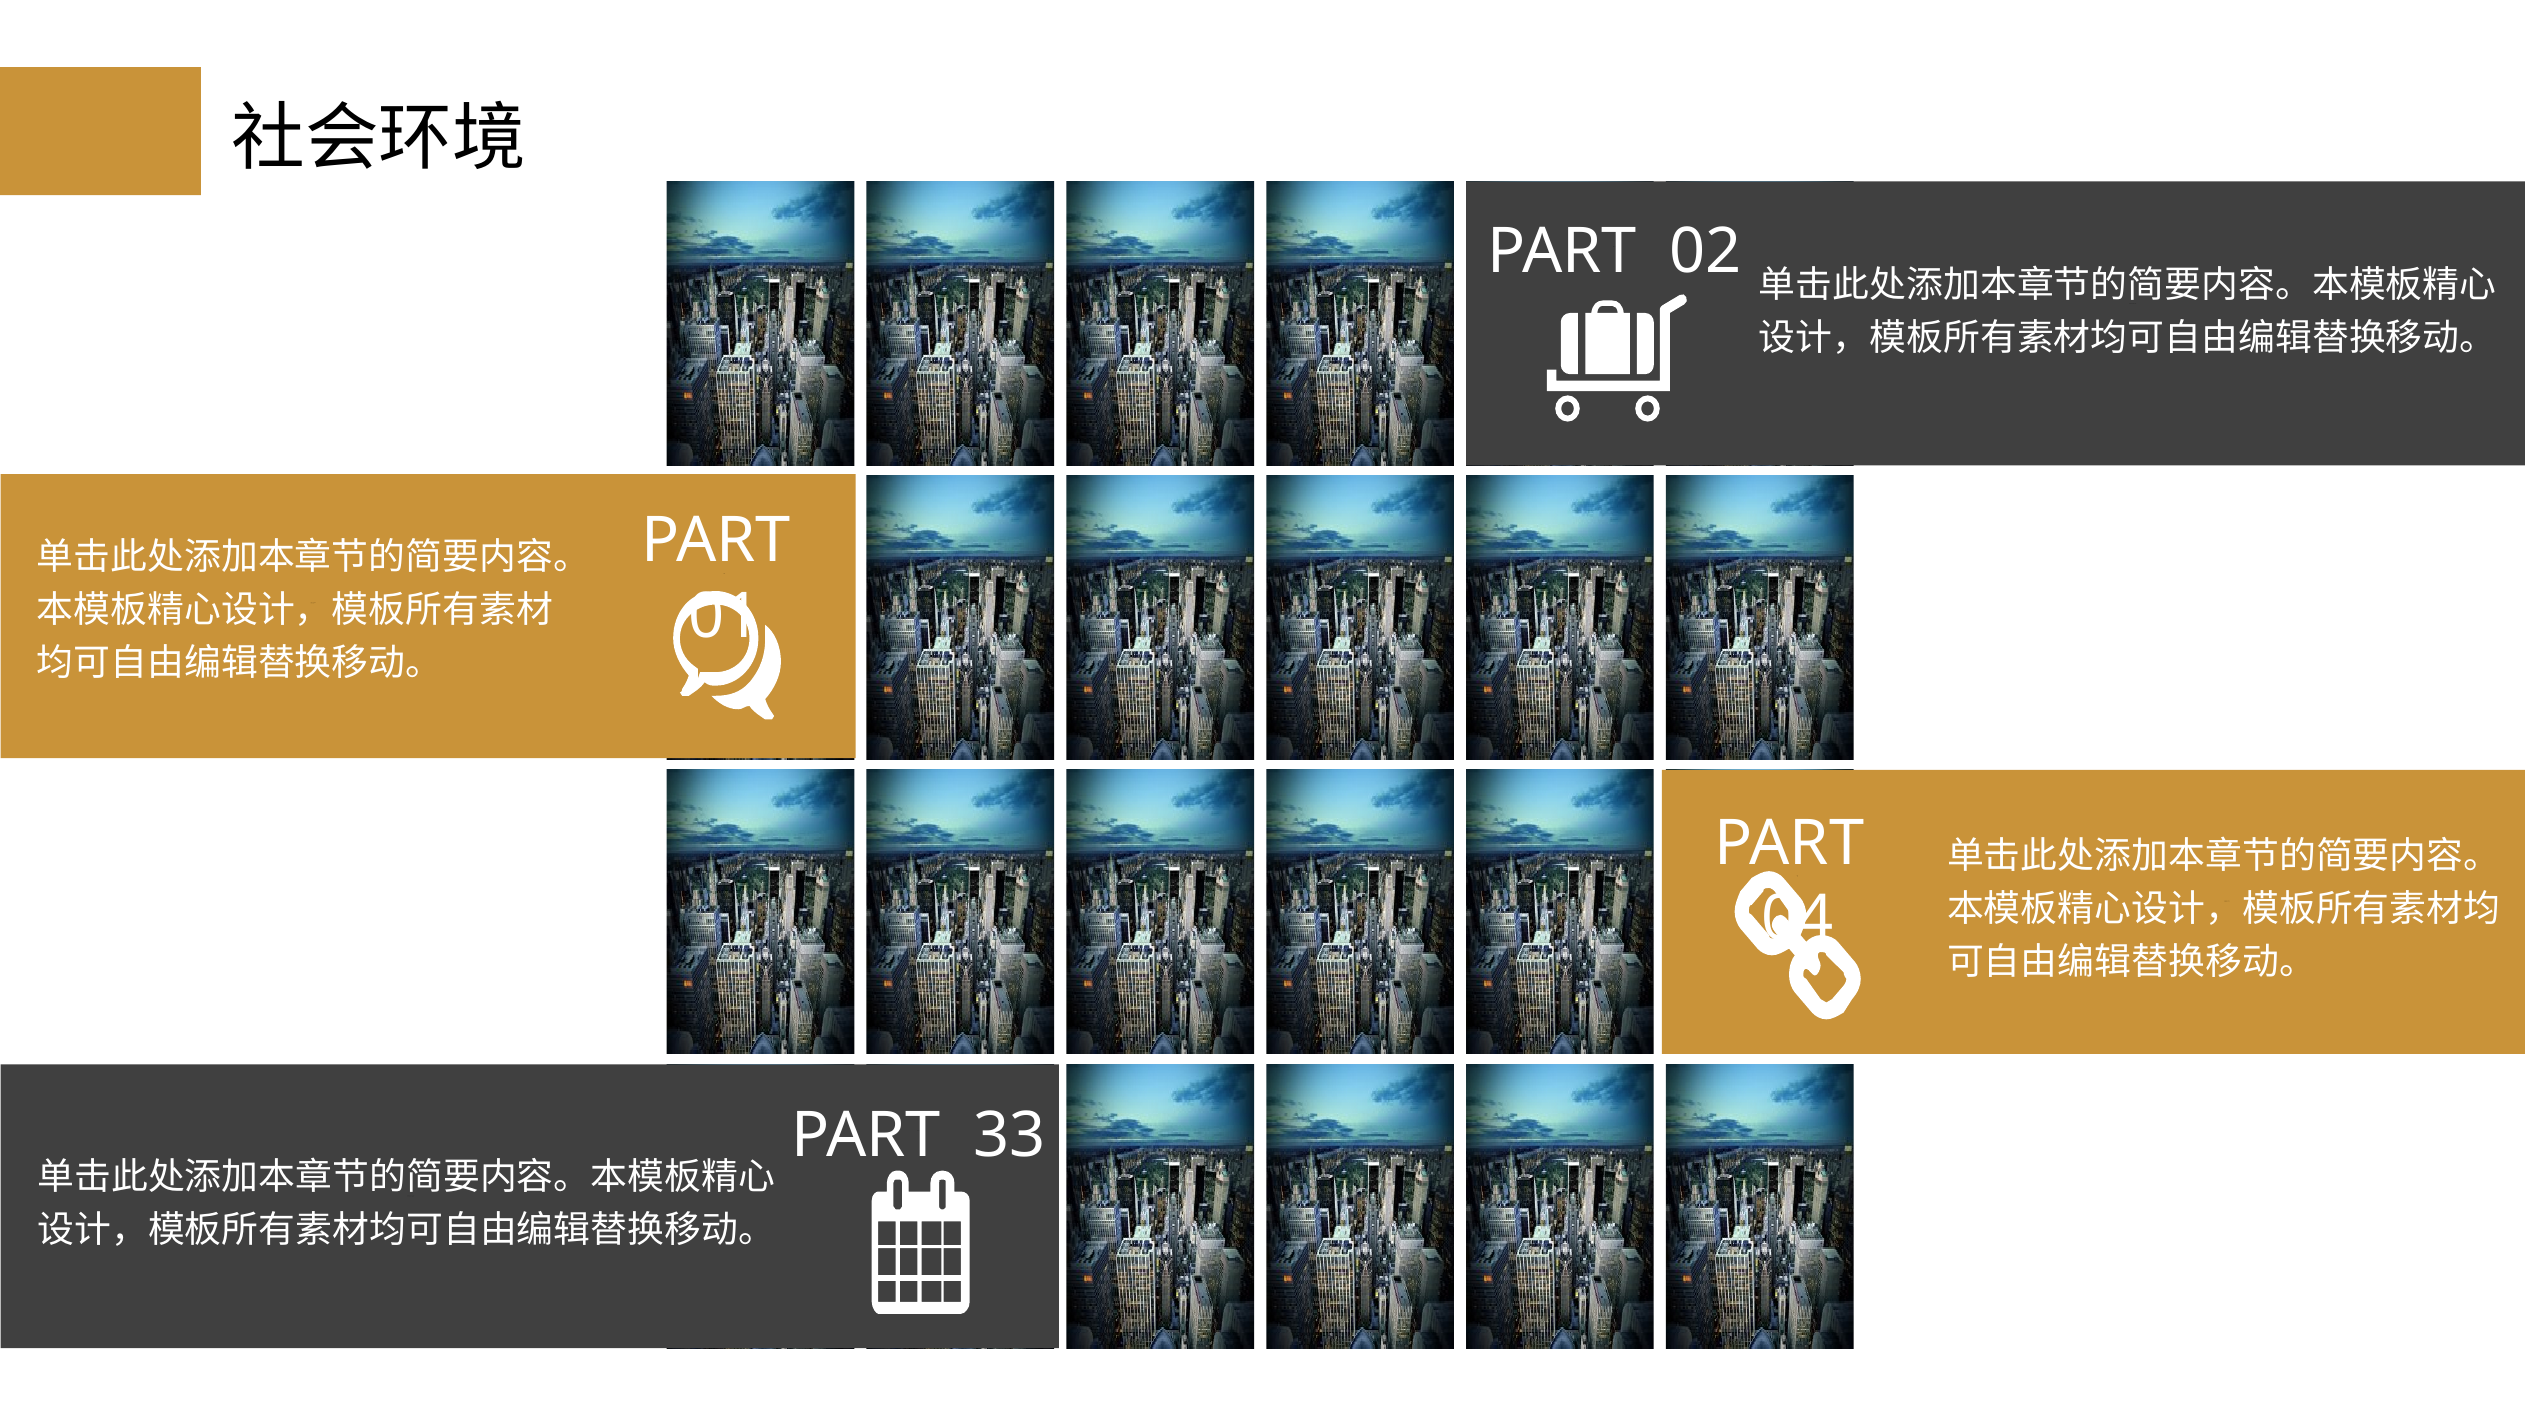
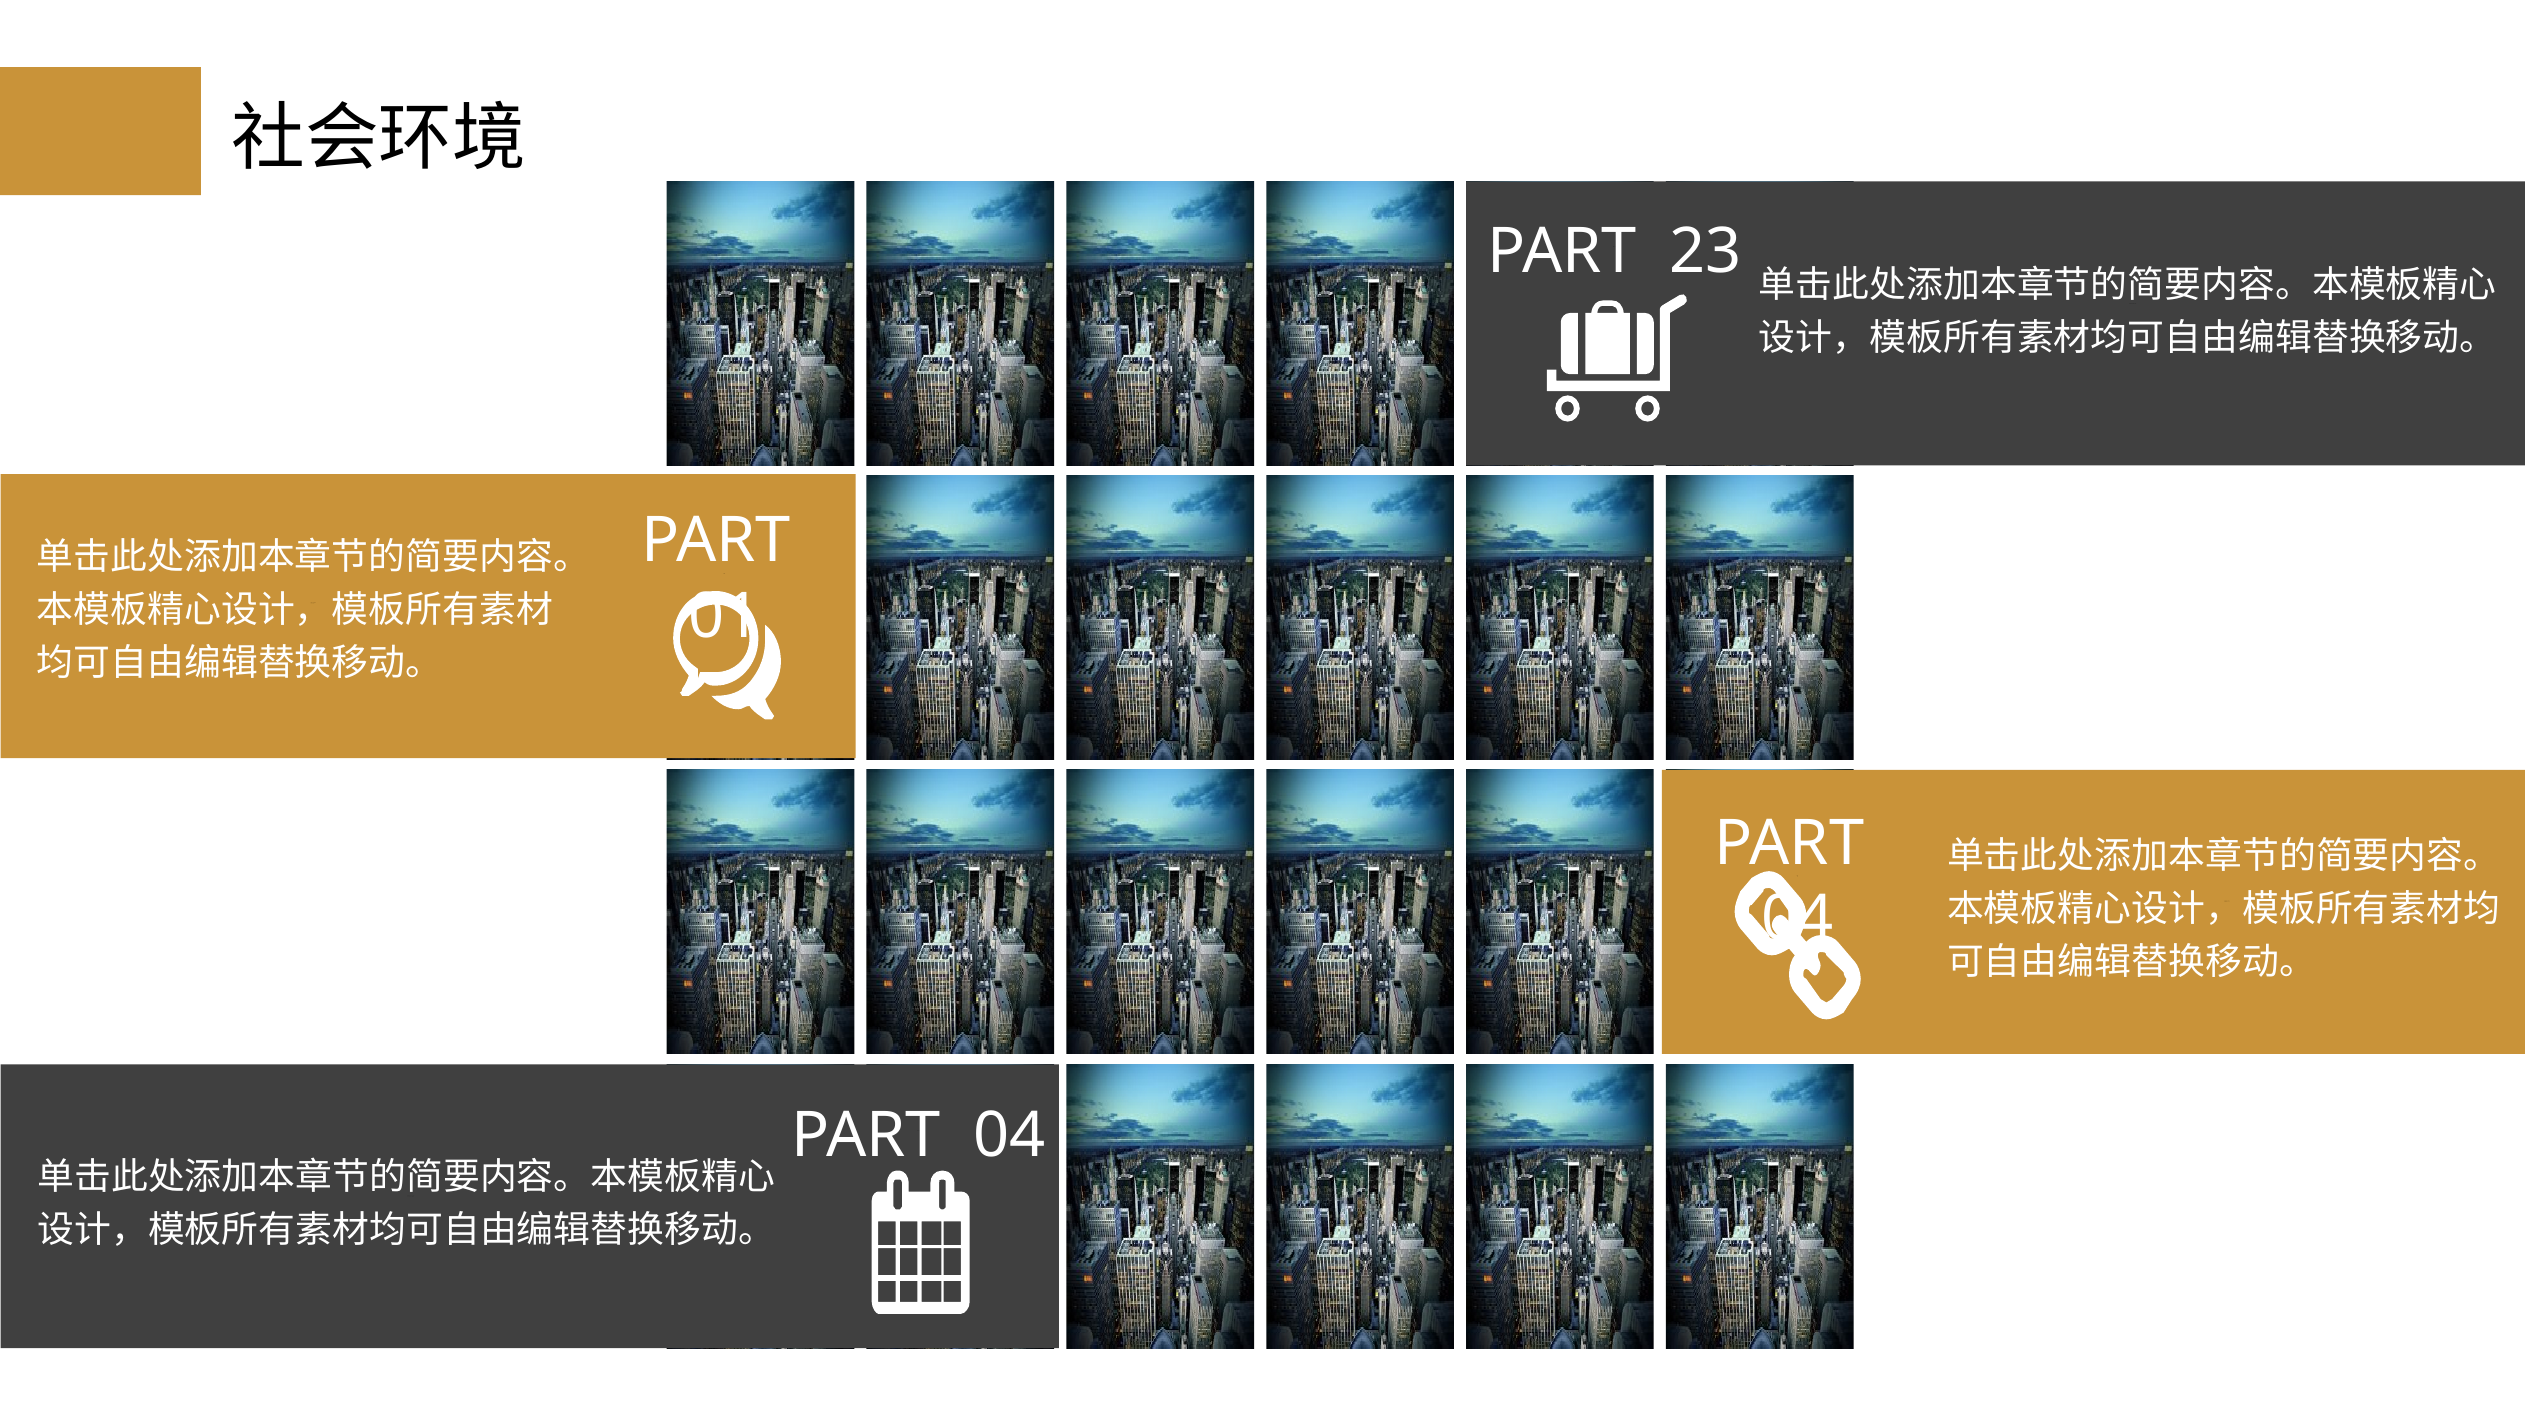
02 at (1706, 251): 02 -> 23
33 at (1010, 1136): 33 -> 04
